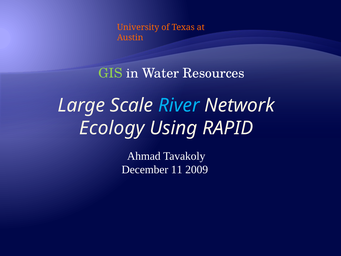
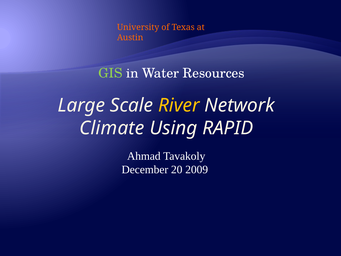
River colour: light blue -> yellow
Ecology: Ecology -> Climate
11: 11 -> 20
